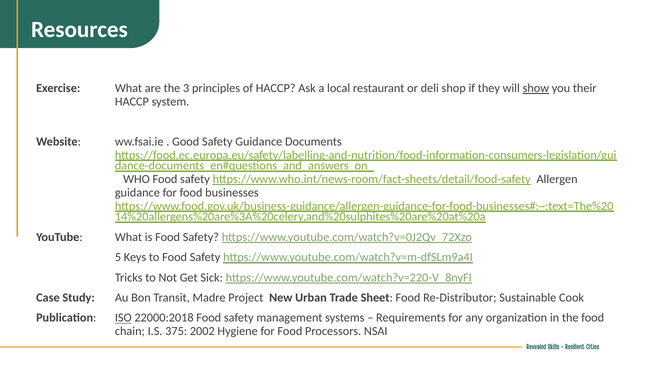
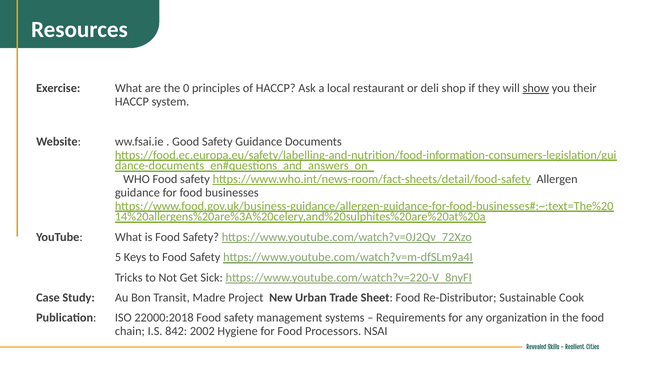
3: 3 -> 0
ISO underline: present -> none
375: 375 -> 842
